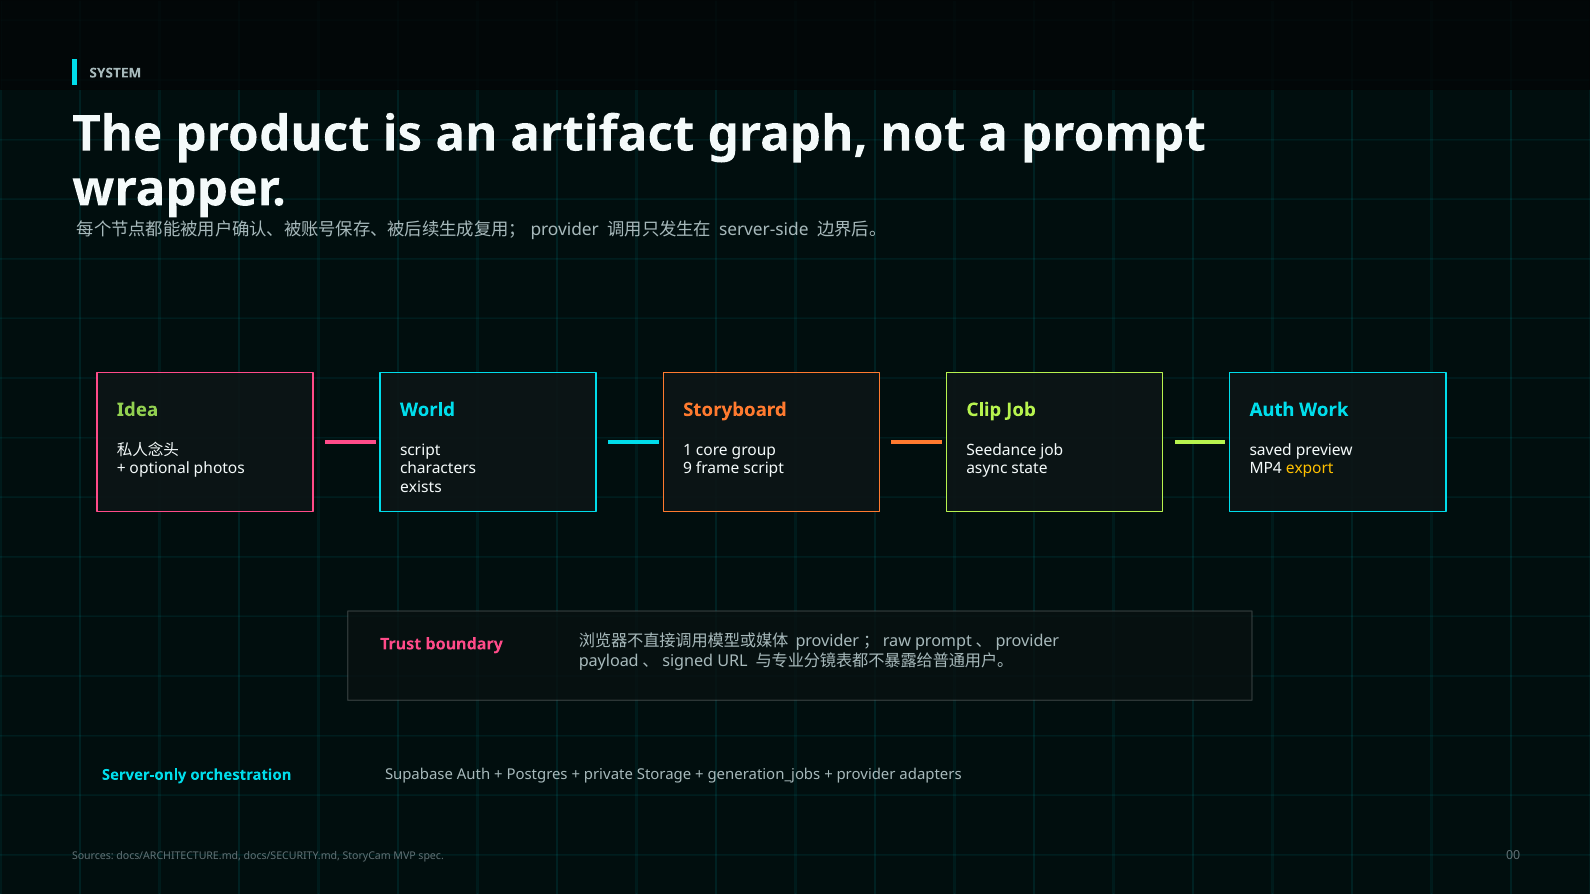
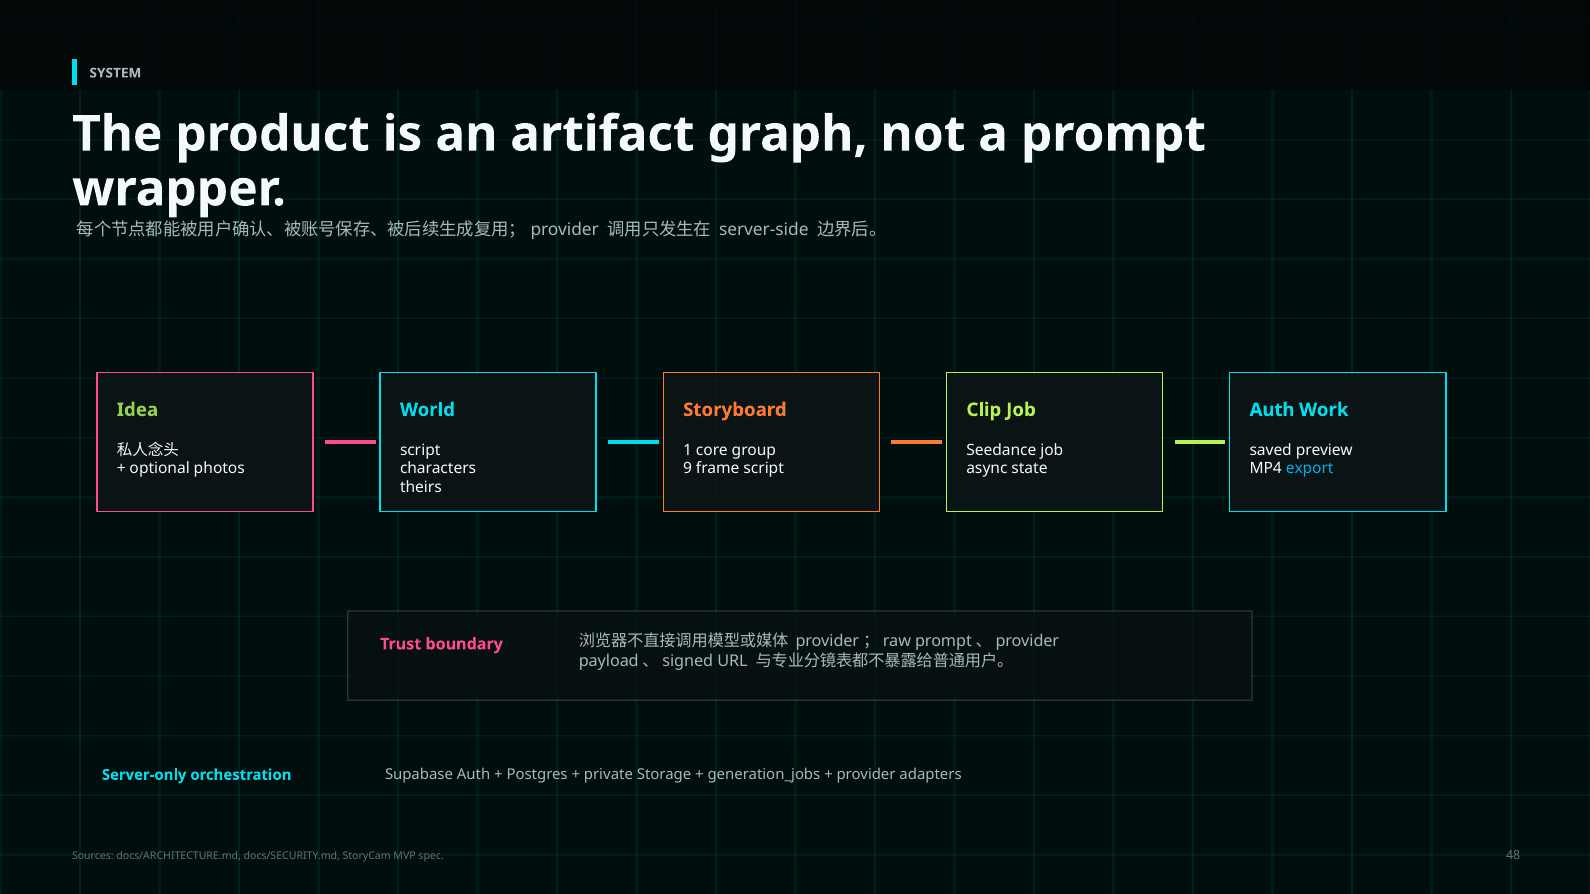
export colour: yellow -> light blue
exists: exists -> theirs
00: 00 -> 48
